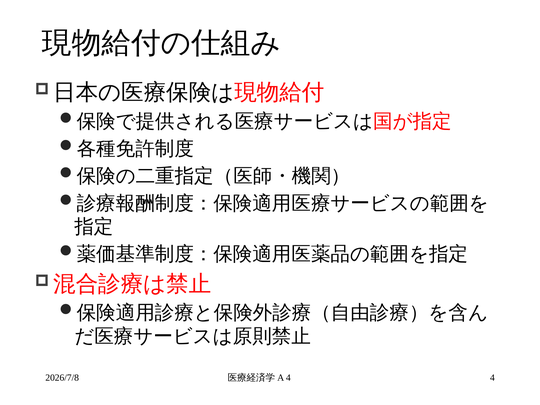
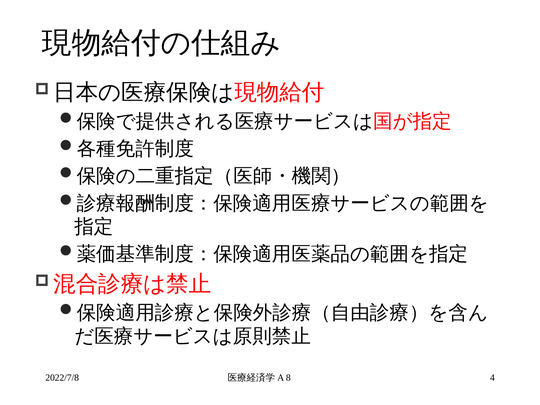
2026/7/8: 2026/7/8 -> 2022/7/8
4 at (288, 378): 4 -> 8
